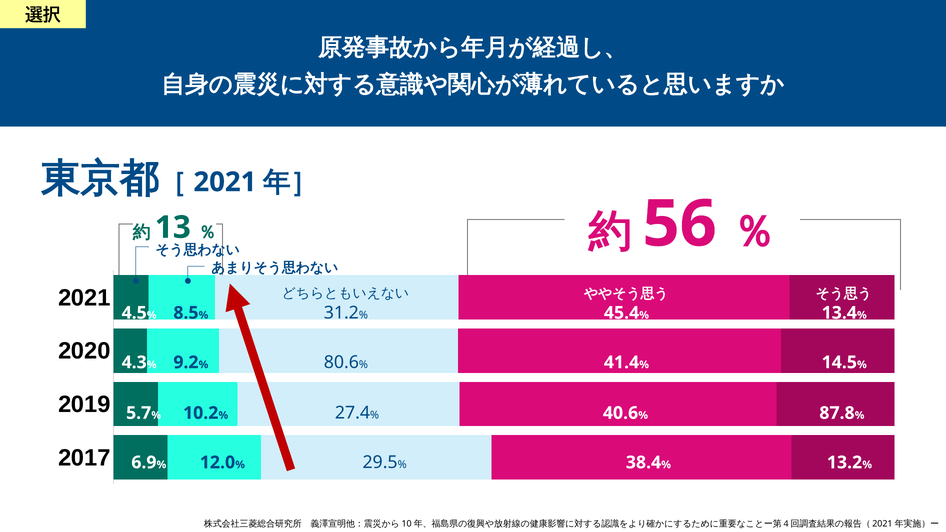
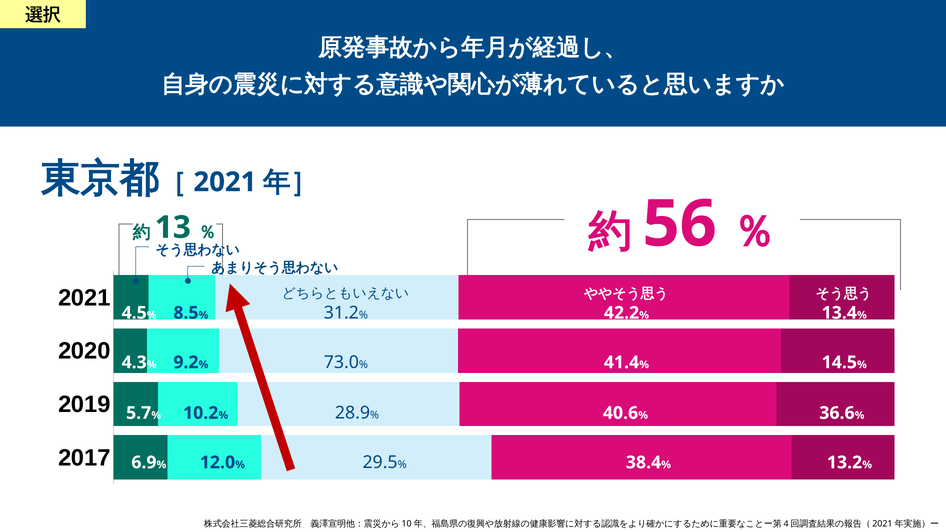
45.4: 45.4 -> 42.2
80.6: 80.6 -> 73.0
27.4: 27.4 -> 28.9
87.8: 87.8 -> 36.6
